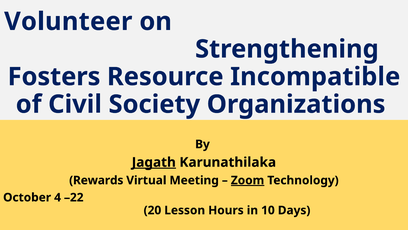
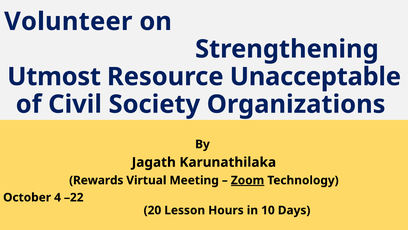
Fosters: Fosters -> Utmost
Incompatible: Incompatible -> Unacceptable
Jagath underline: present -> none
